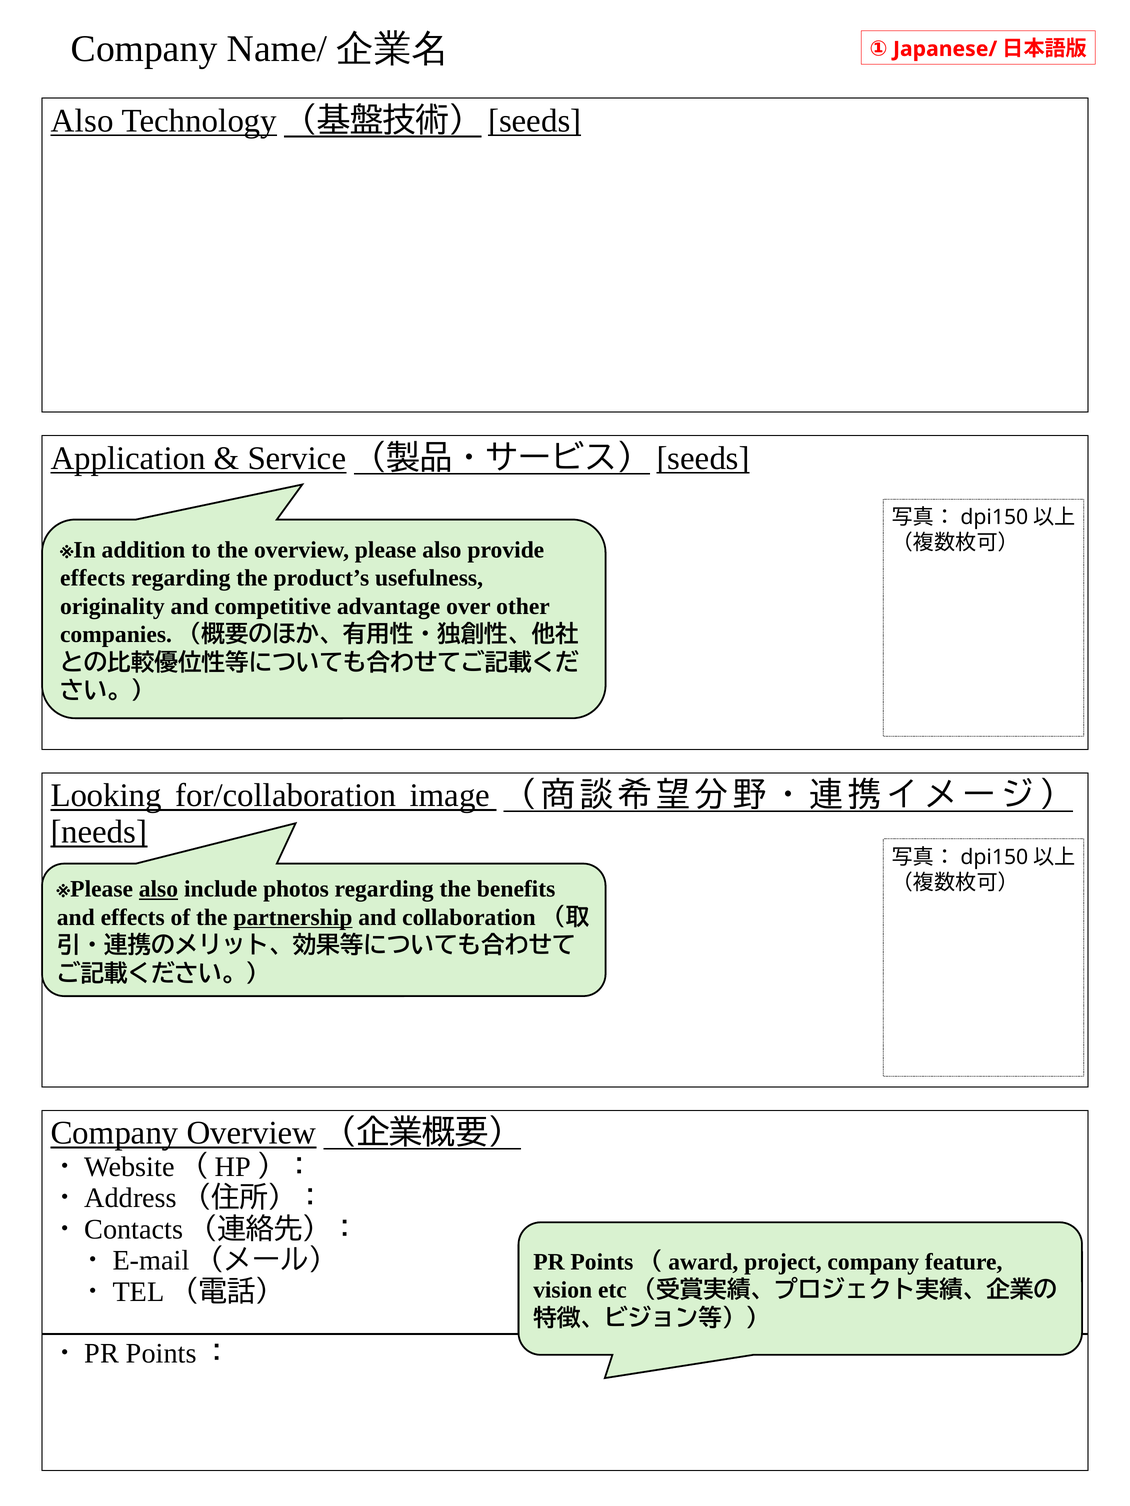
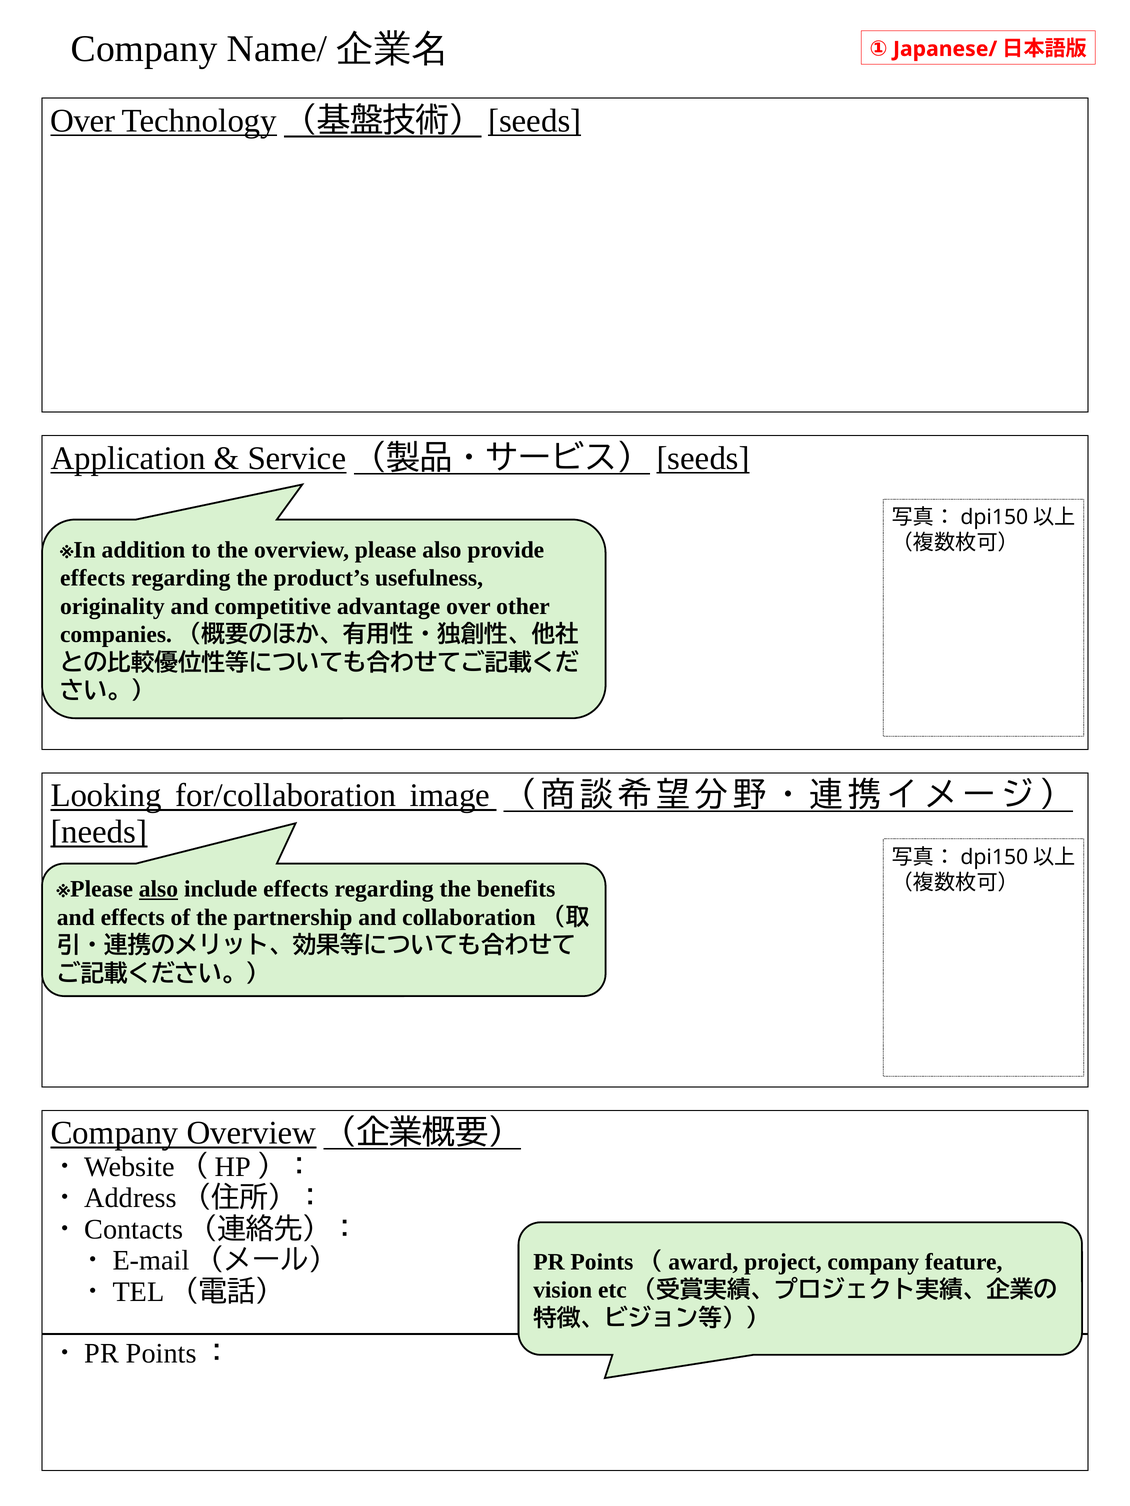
Also at (82, 121): Also -> Over
include photos: photos -> effects
partnership underline: present -> none
